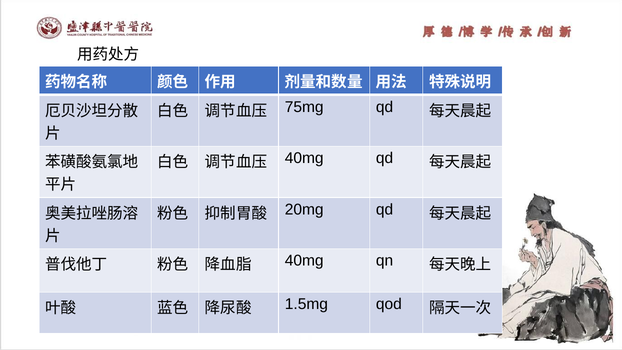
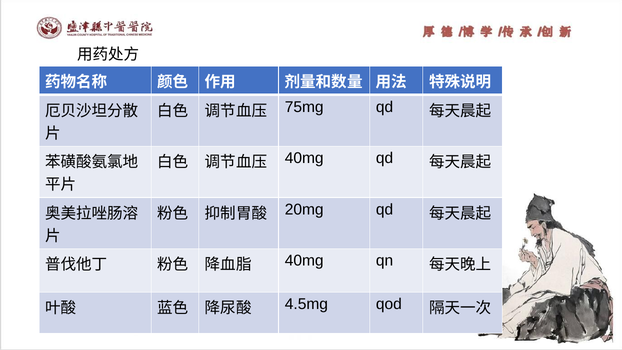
1.5mg: 1.5mg -> 4.5mg
